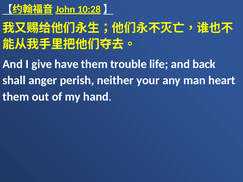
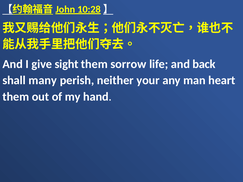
have: have -> sight
trouble: trouble -> sorrow
anger: anger -> many
